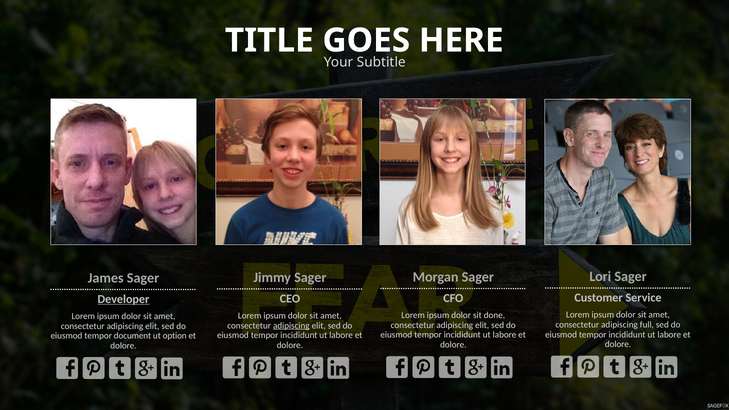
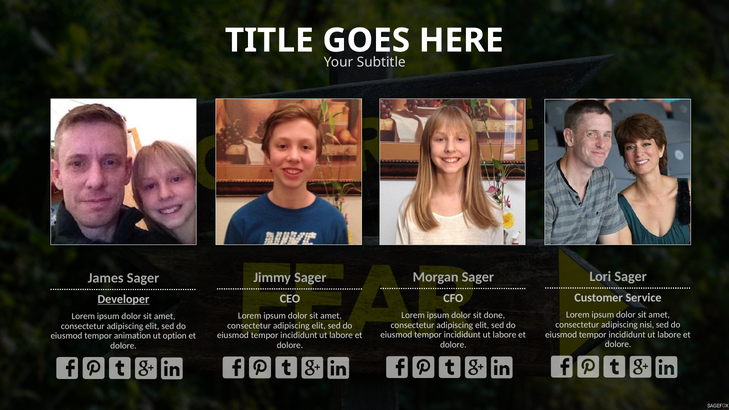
full: full -> nisi
adipiscing at (291, 326) underline: present -> none
document: document -> animation
